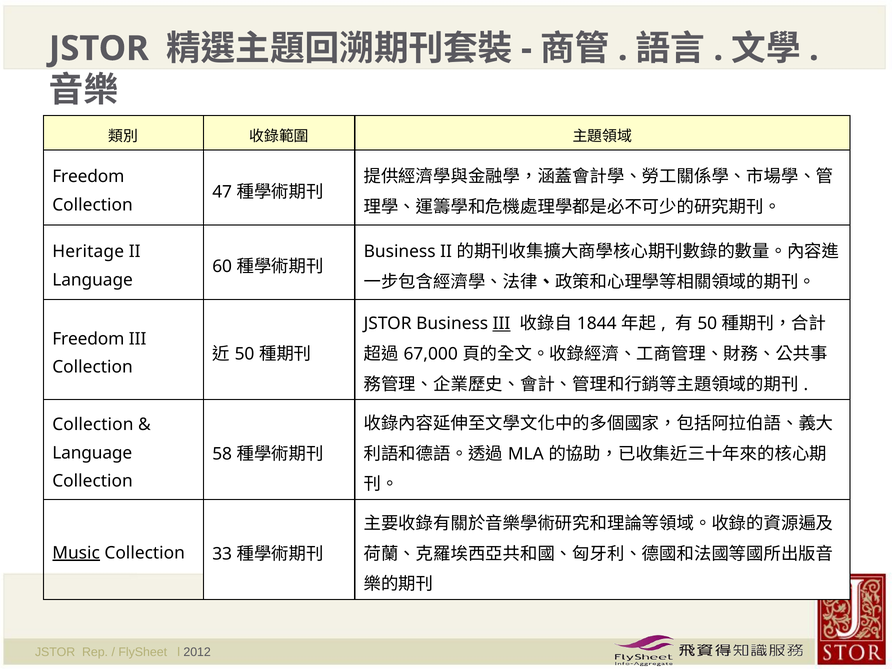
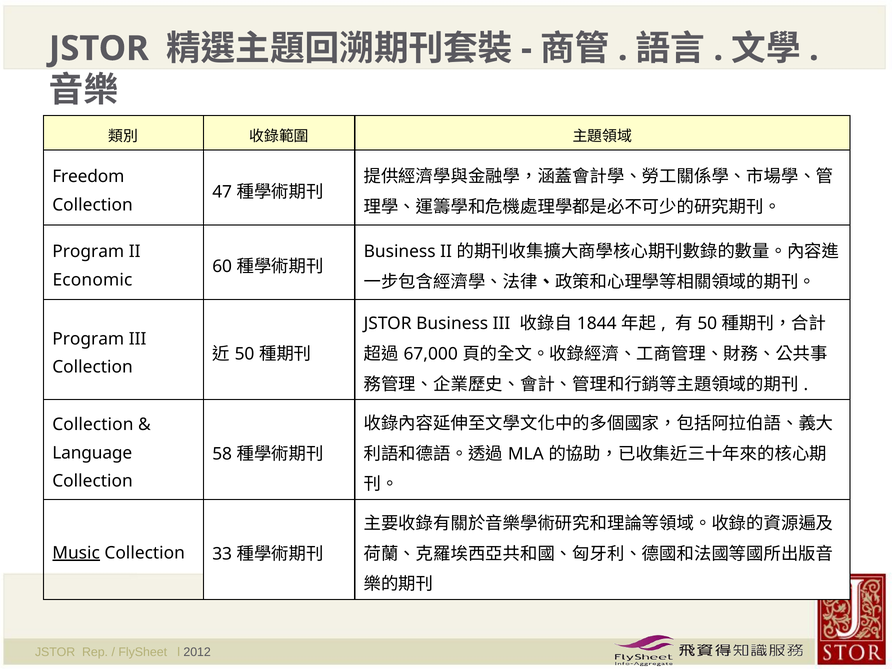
Heritage at (88, 251): Heritage -> Program
Language at (93, 280): Language -> Economic
III at (501, 324) underline: present -> none
Freedom at (88, 339): Freedom -> Program
